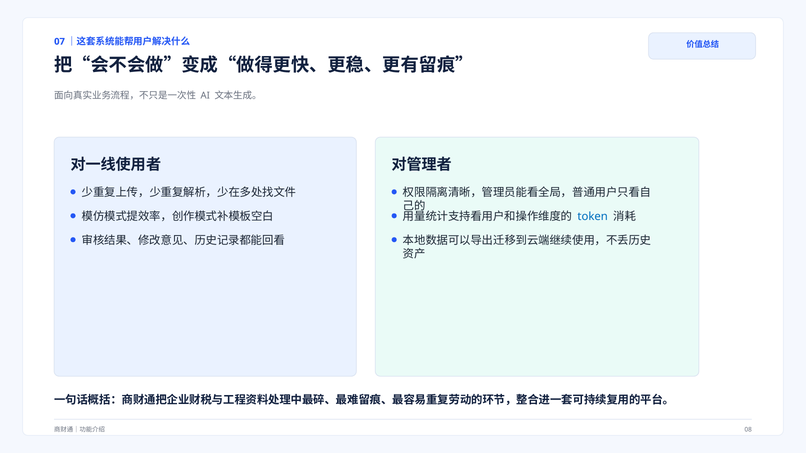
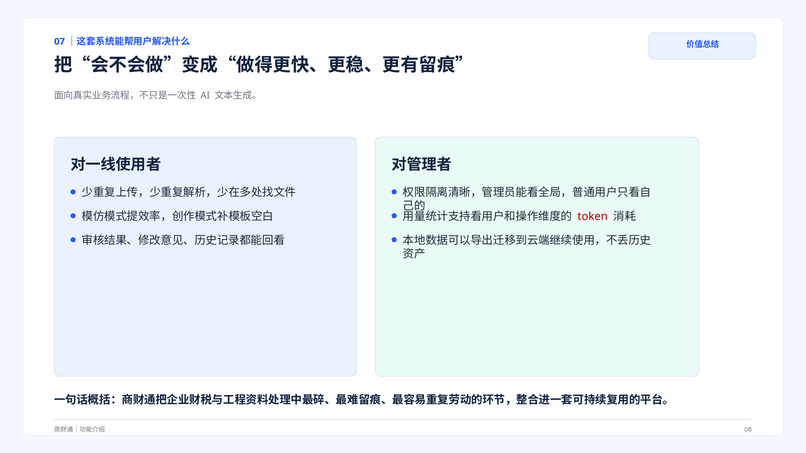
token colour: blue -> red
